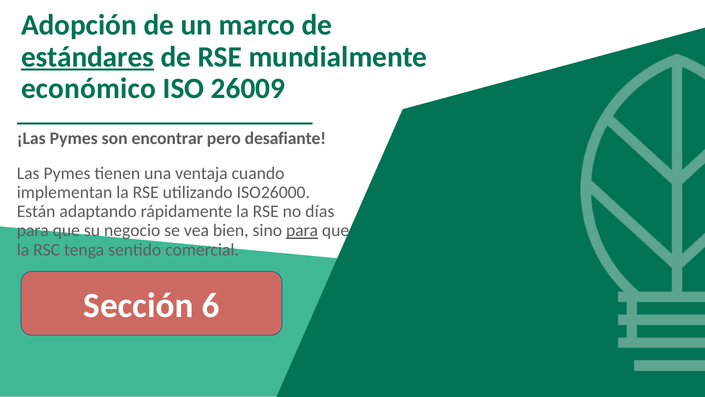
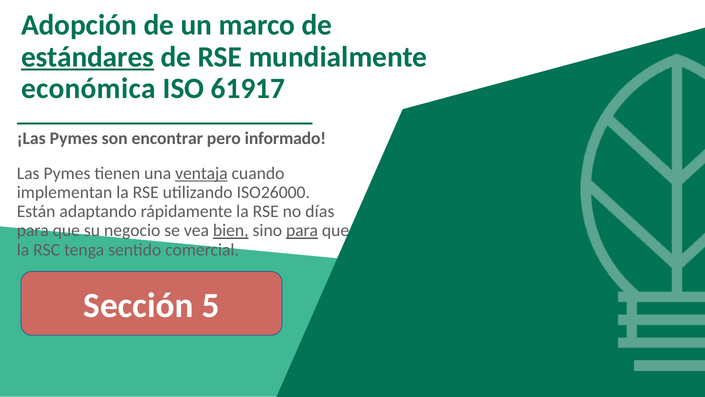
económico: económico -> económica
26009: 26009 -> 61917
desafiante: desafiante -> informado
ventaja underline: none -> present
bien underline: none -> present
6: 6 -> 5
